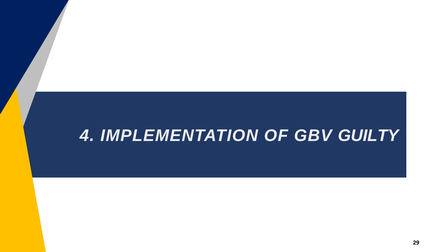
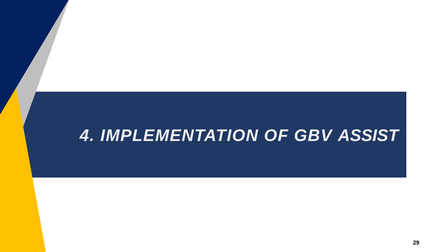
GUILTY: GUILTY -> ASSIST
